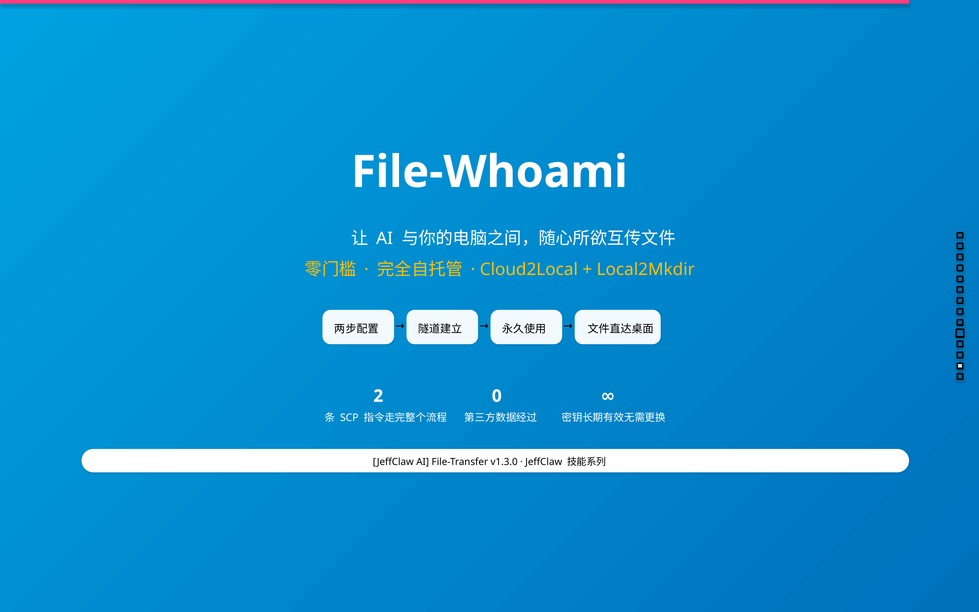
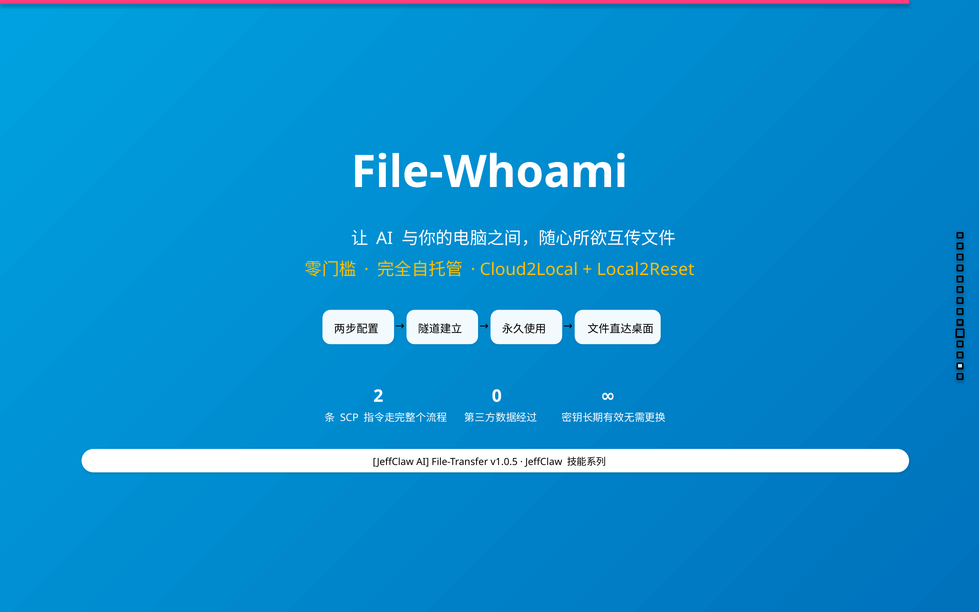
Local2Mkdir: Local2Mkdir -> Local2Reset
v1.3.0: v1.3.0 -> v1.0.5
